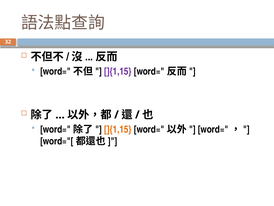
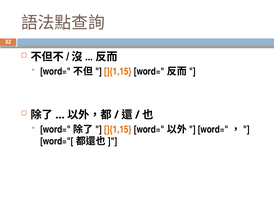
]{1,15 at (118, 71) colour: purple -> orange
